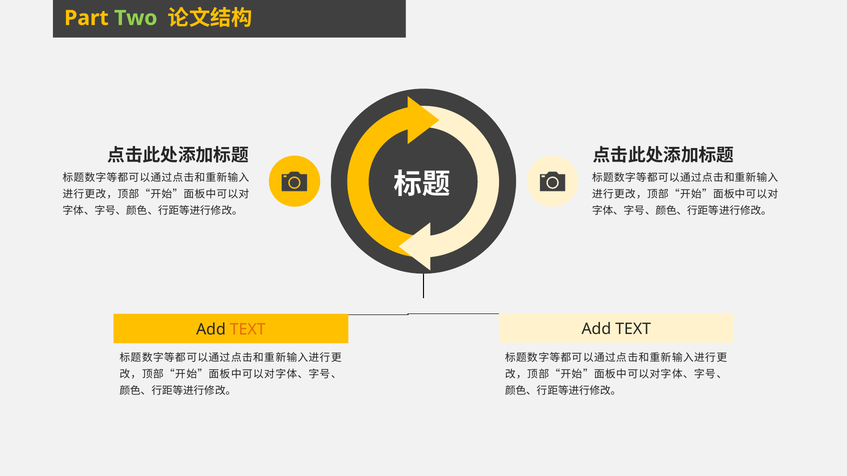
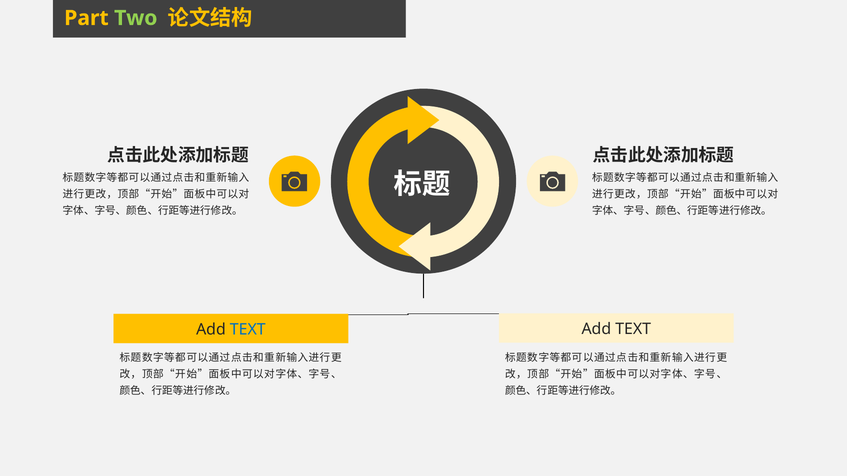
TEXT at (248, 330) colour: orange -> blue
